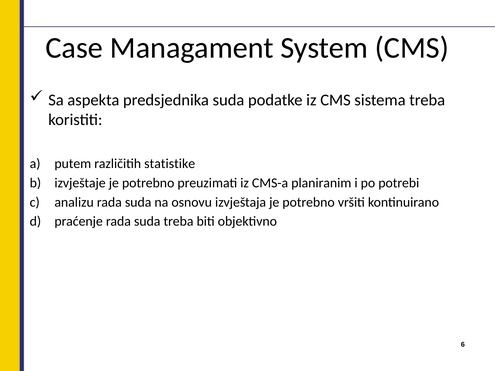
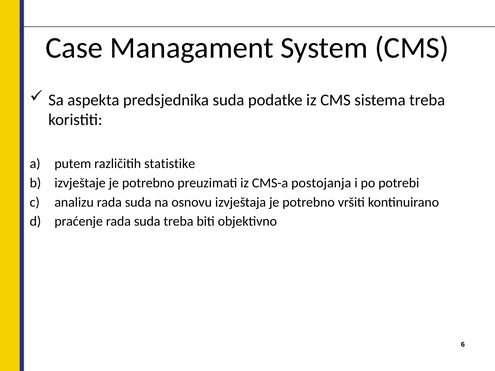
planiranim: planiranim -> postojanja
